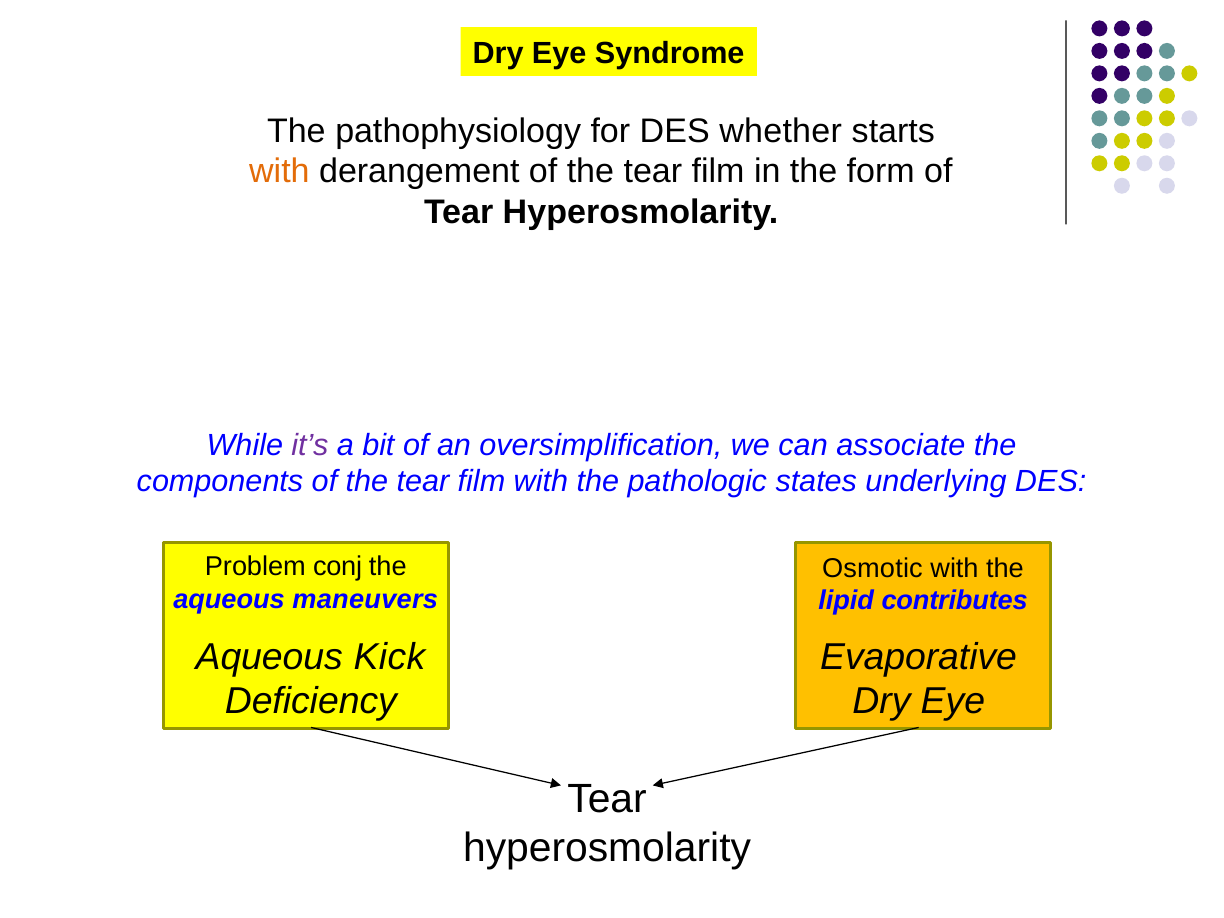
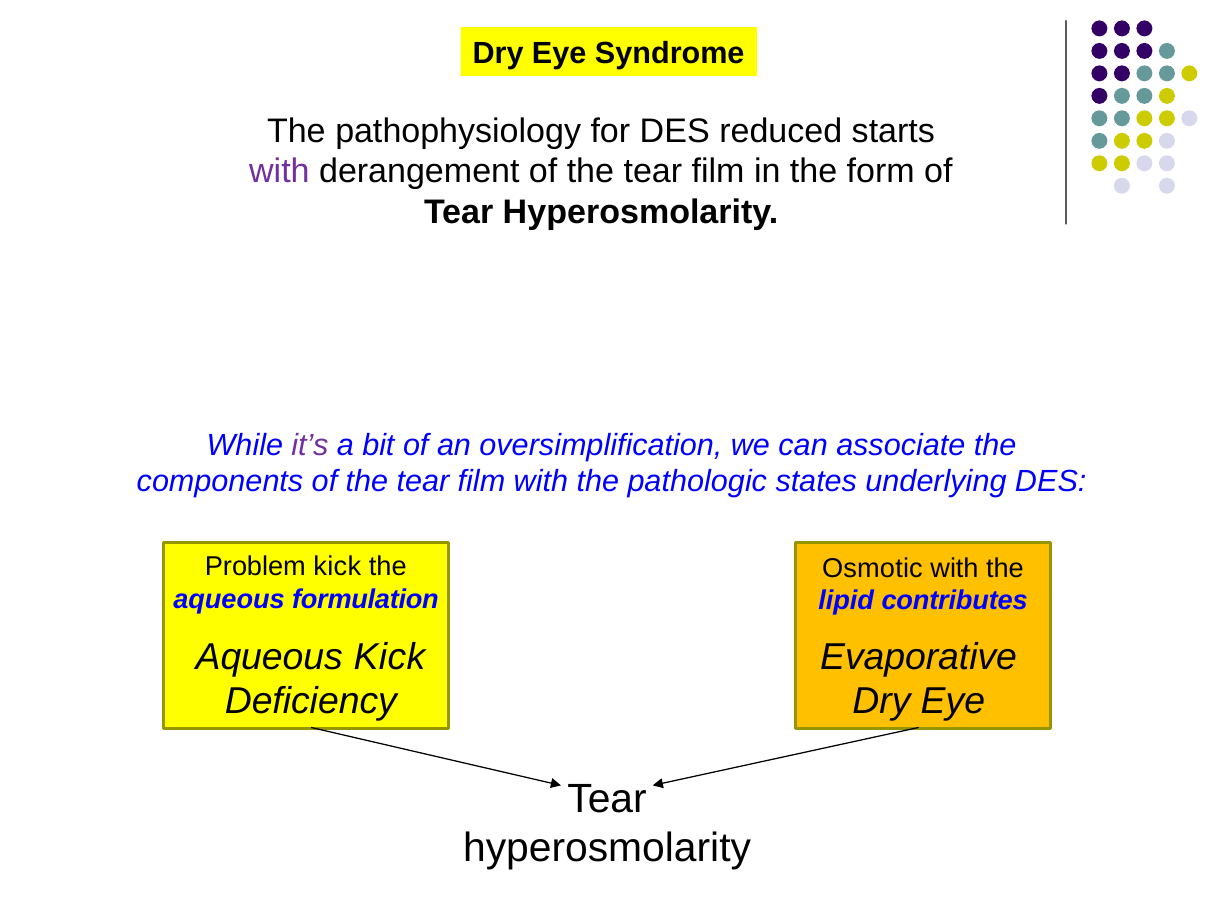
whether: whether -> reduced
with at (279, 172) colour: orange -> purple
Problem conj: conj -> kick
maneuvers: maneuvers -> formulation
